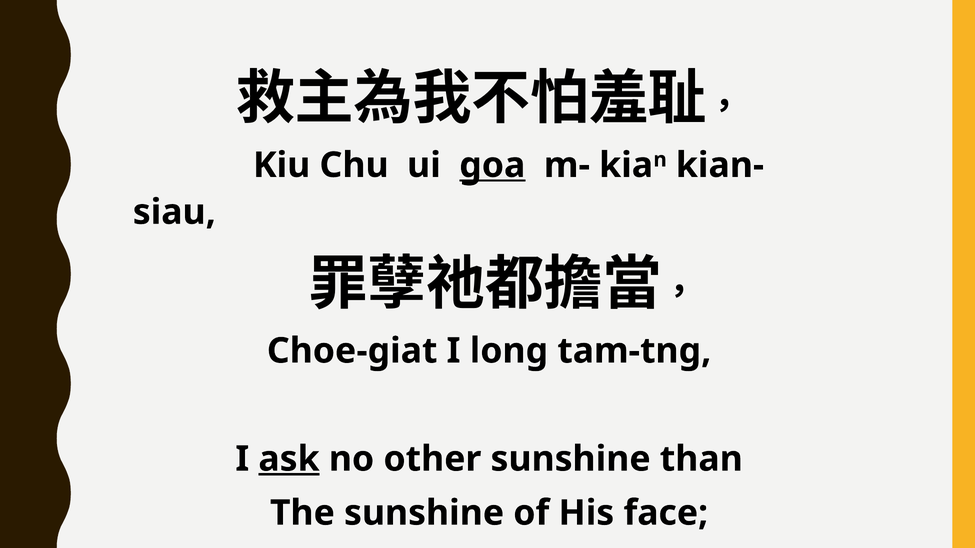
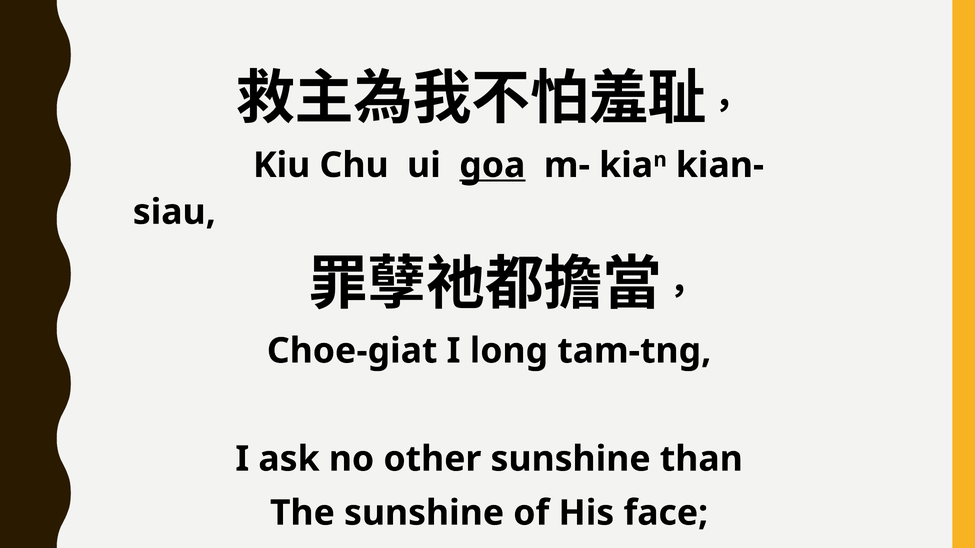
ask underline: present -> none
